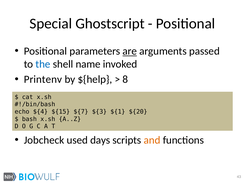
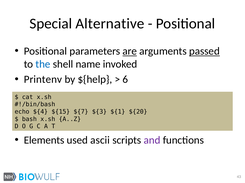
Ghostscript: Ghostscript -> Alternative
passed underline: none -> present
8: 8 -> 6
Jobcheck: Jobcheck -> Elements
days: days -> ascii
and colour: orange -> purple
